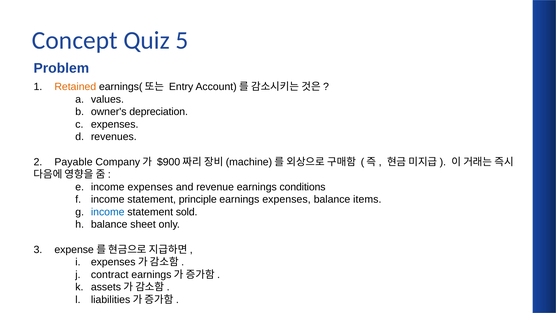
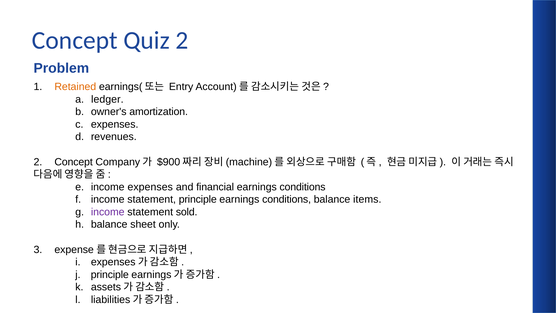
Quiz 5: 5 -> 2
values: values -> ledger
depreciation: depreciation -> amortization
2 Payable: Payable -> Concept
revenue: revenue -> financial
expenses at (287, 199): expenses -> conditions
income at (108, 212) colour: blue -> purple
contract at (110, 274): contract -> principle
